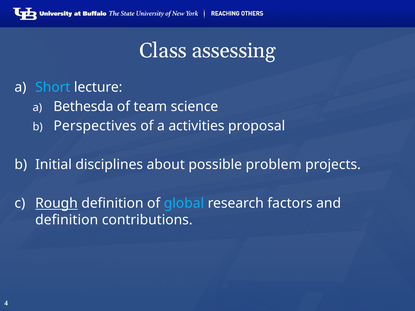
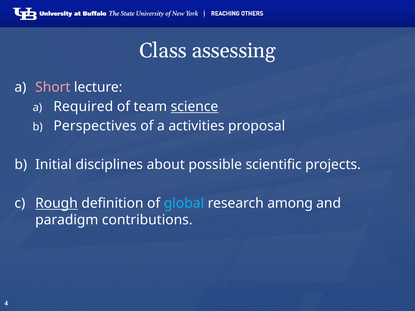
Short colour: light blue -> pink
Bethesda: Bethesda -> Required
science underline: none -> present
problem: problem -> scientific
factors: factors -> among
definition at (67, 220): definition -> paradigm
